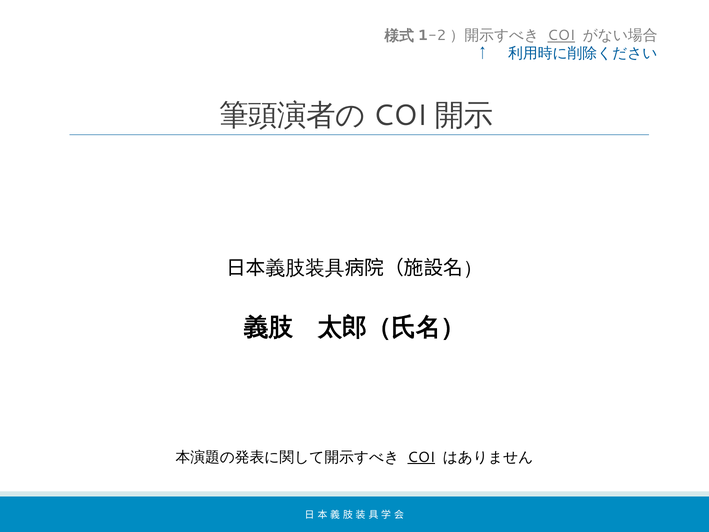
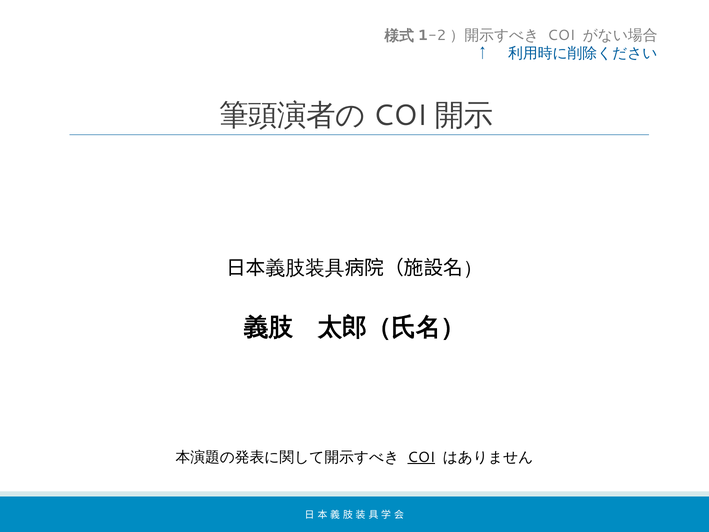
COI at (561, 36) underline: present -> none
